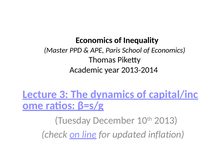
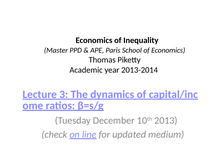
inflation: inflation -> medium
